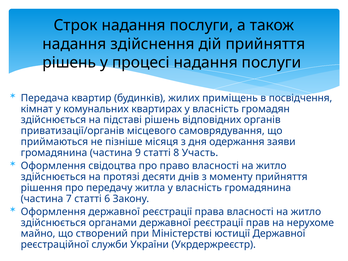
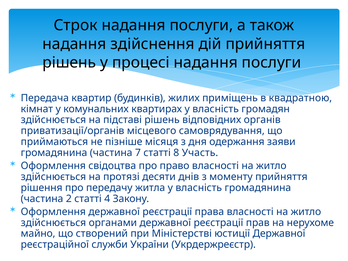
посвідчення: посвідчення -> квадратною
9: 9 -> 7
7: 7 -> 2
6: 6 -> 4
